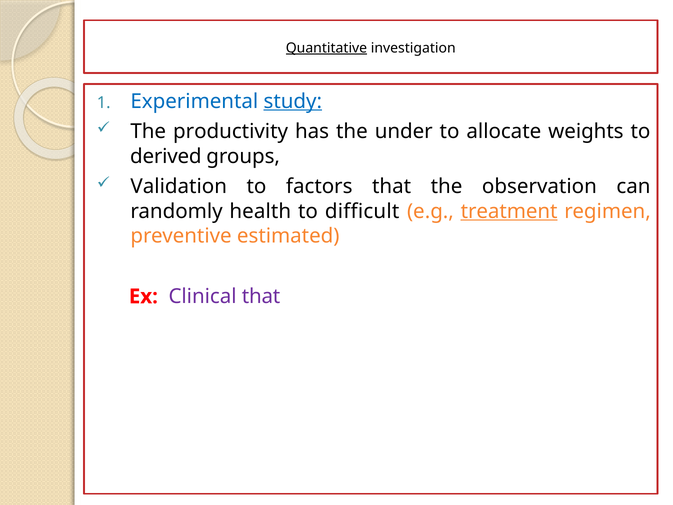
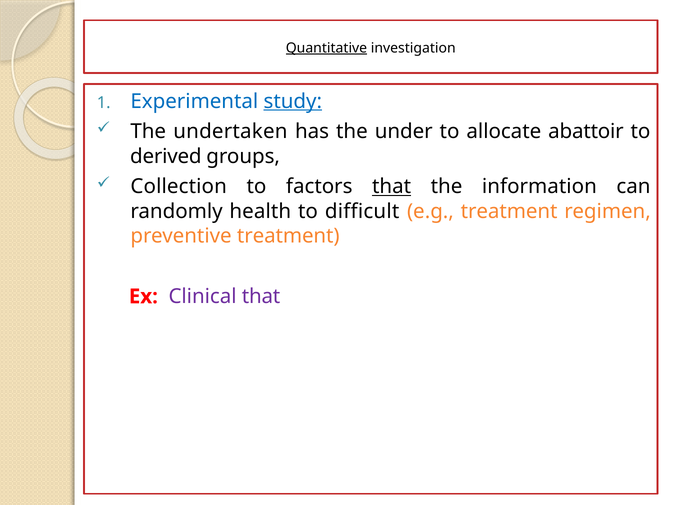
productivity: productivity -> undertaken
weights: weights -> abattoir
Validation: Validation -> Collection
that at (392, 186) underline: none -> present
observation: observation -> information
treatment at (509, 211) underline: present -> none
preventive estimated: estimated -> treatment
